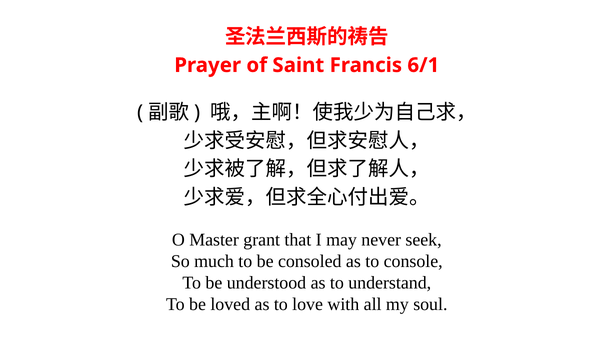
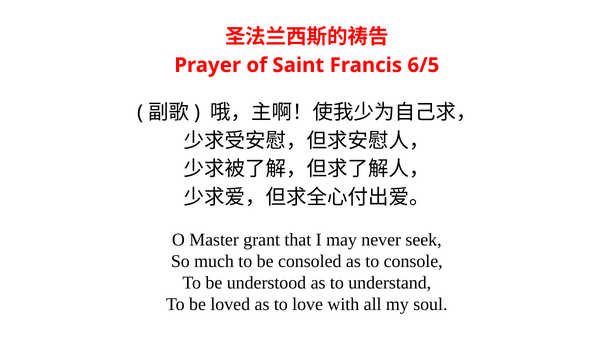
6/1: 6/1 -> 6/5
